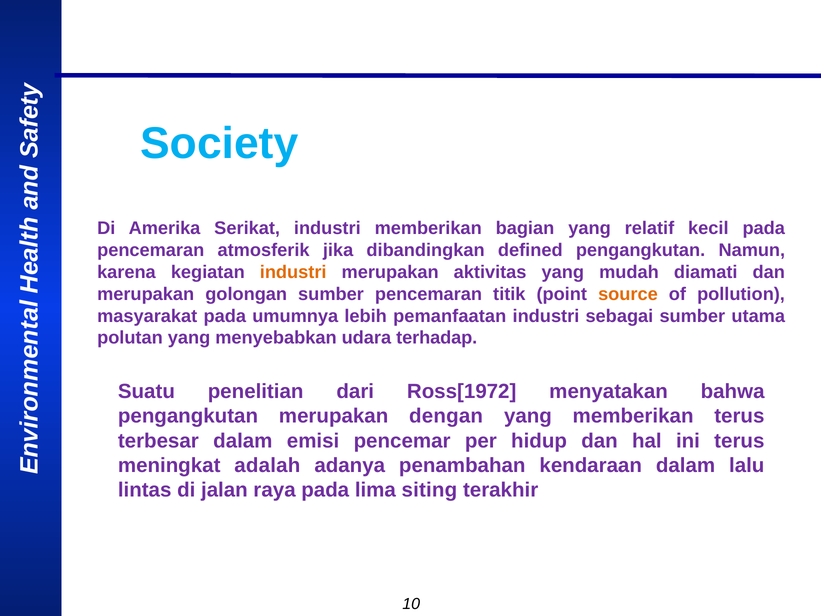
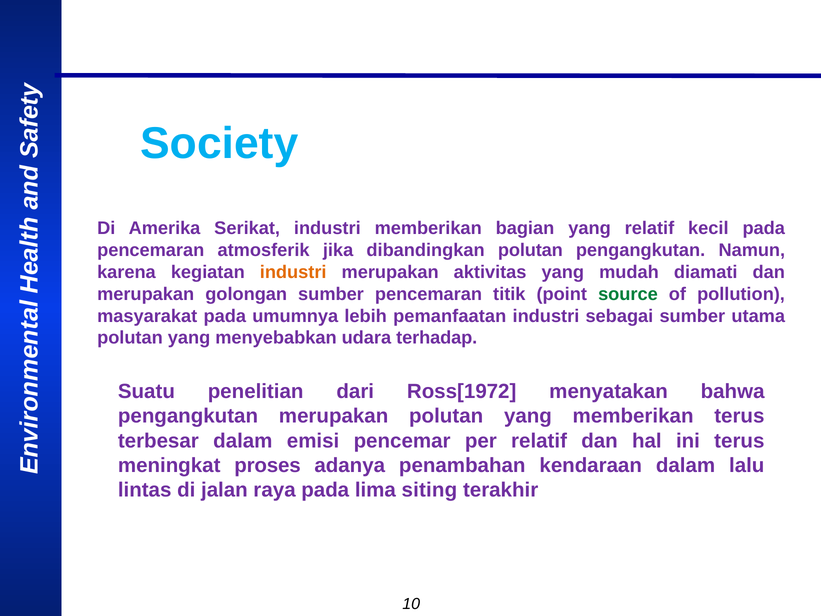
dibandingkan defined: defined -> polutan
source colour: orange -> green
merupakan dengan: dengan -> polutan
per hidup: hidup -> relatif
adalah: adalah -> proses
